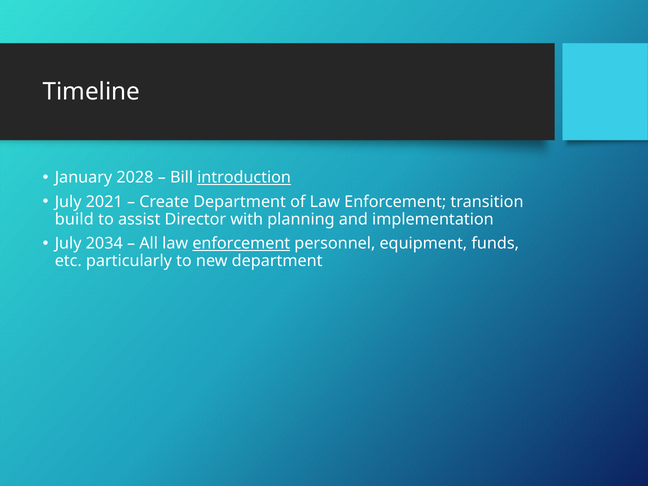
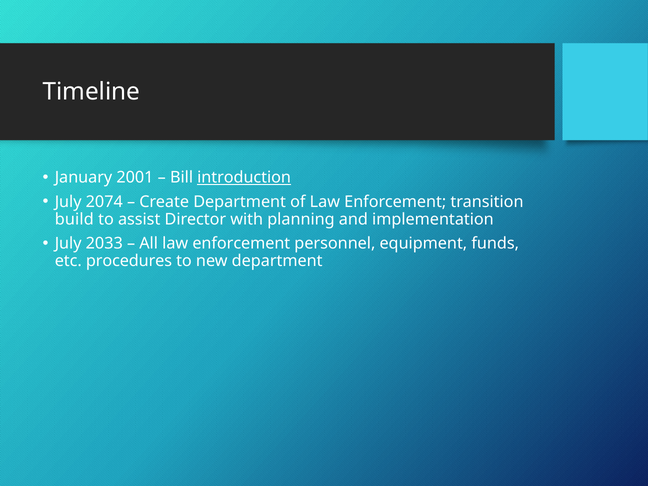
2028: 2028 -> 2001
2021: 2021 -> 2074
2034: 2034 -> 2033
enforcement at (241, 244) underline: present -> none
particularly: particularly -> procedures
